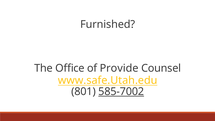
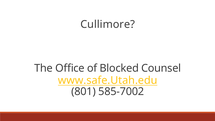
Furnished: Furnished -> Cullimore
Provide: Provide -> Blocked
585-7002 underline: present -> none
